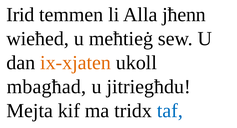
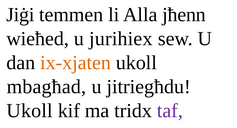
Irid: Irid -> Jiġi
meħtieġ: meħtieġ -> jurihiex
Mejta at (30, 110): Mejta -> Ukoll
taf colour: blue -> purple
